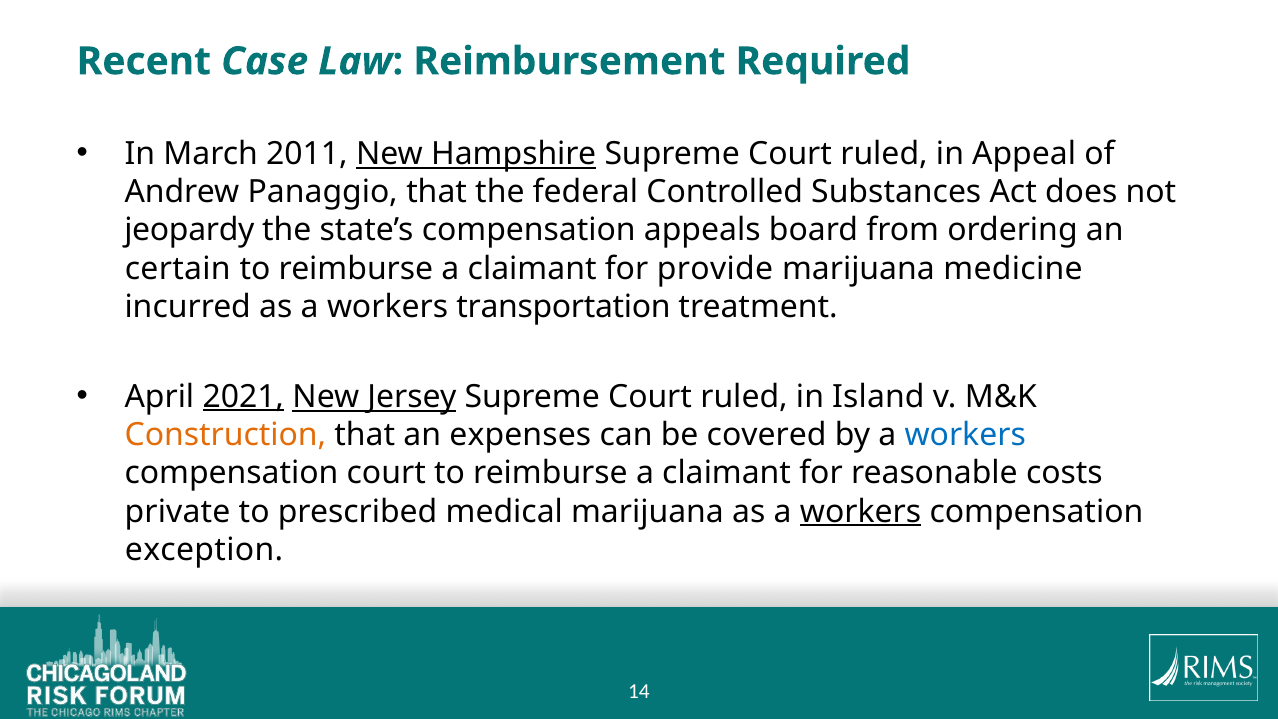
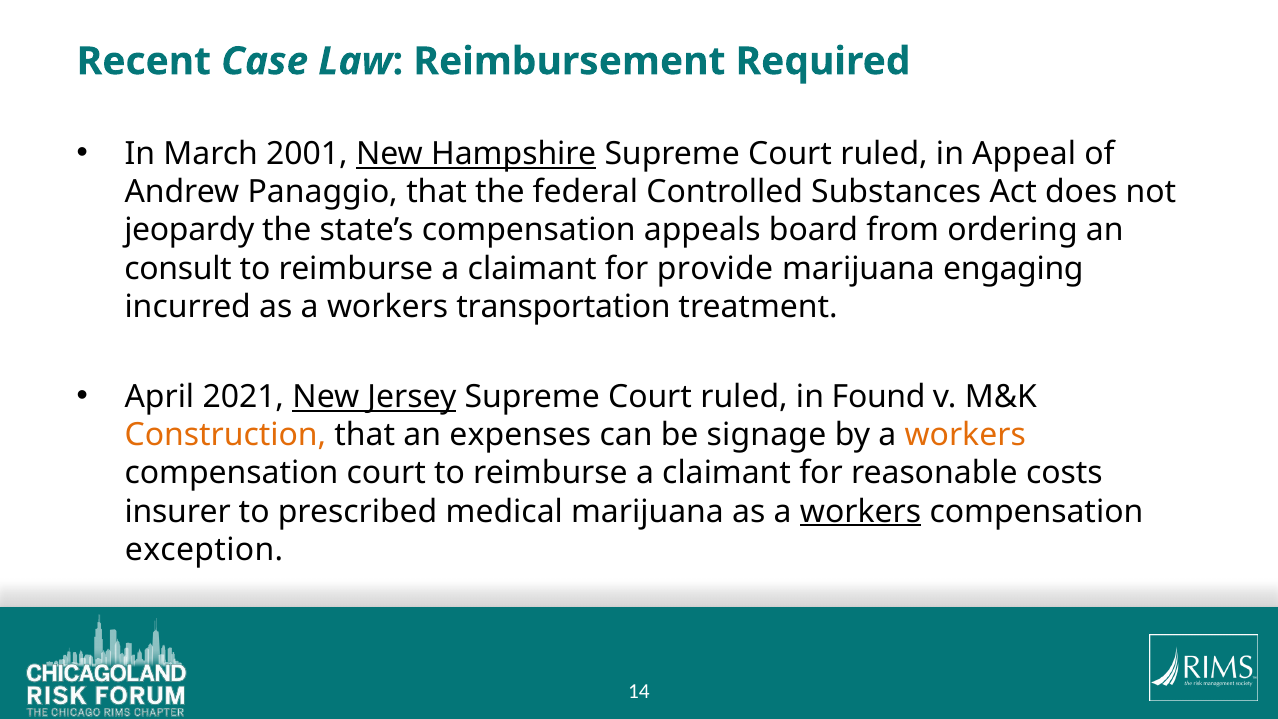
2011: 2011 -> 2001
certain: certain -> consult
medicine: medicine -> engaging
2021 underline: present -> none
Island: Island -> Found
covered: covered -> signage
workers at (965, 435) colour: blue -> orange
private: private -> insurer
